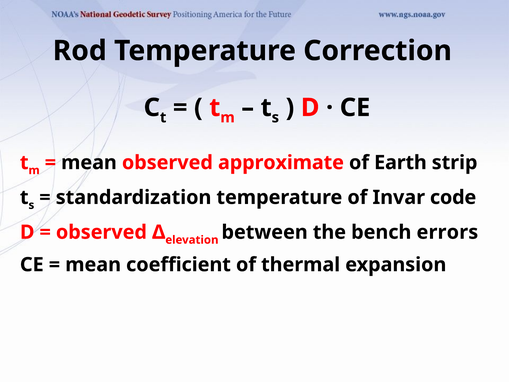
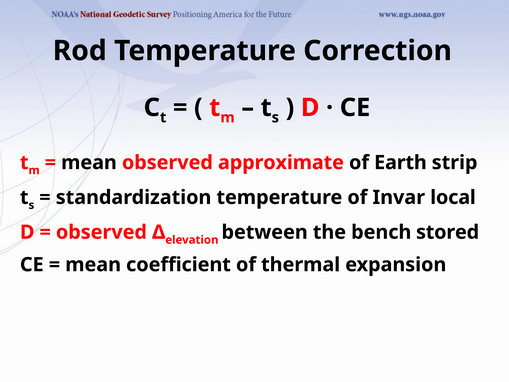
code: code -> local
errors: errors -> stored
